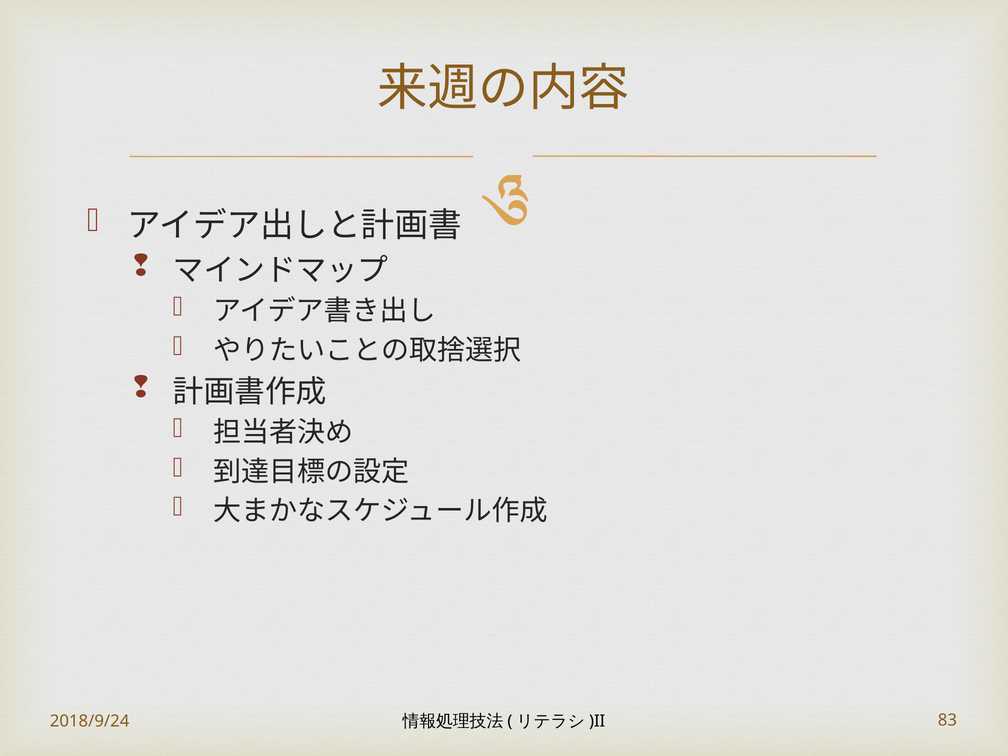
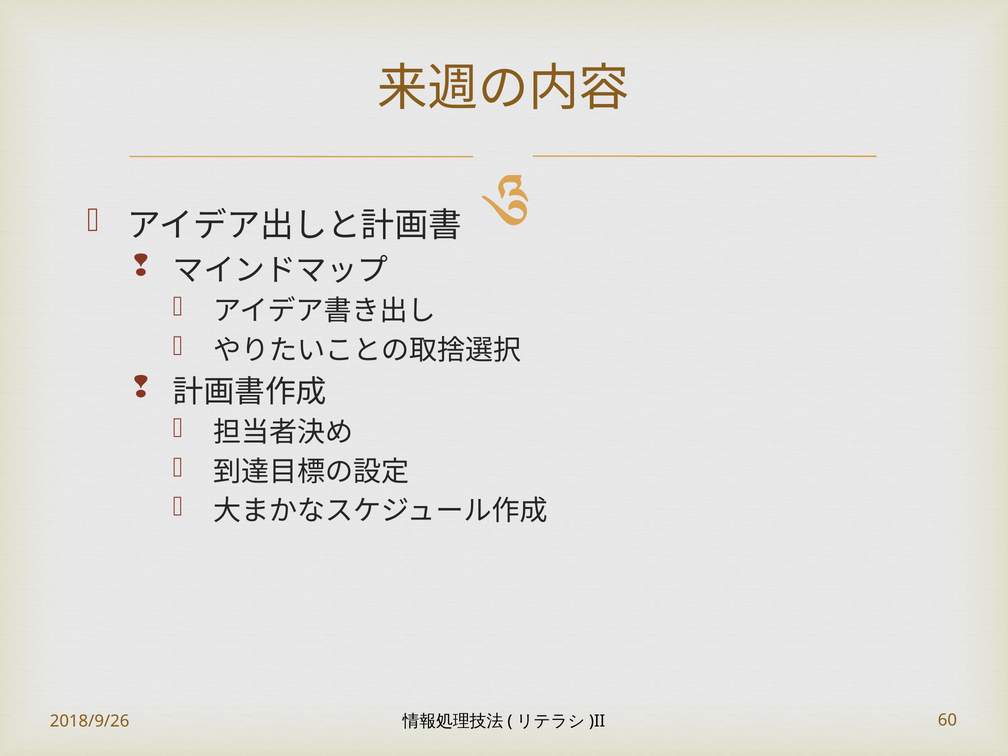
2018/9/24: 2018/9/24 -> 2018/9/26
83: 83 -> 60
